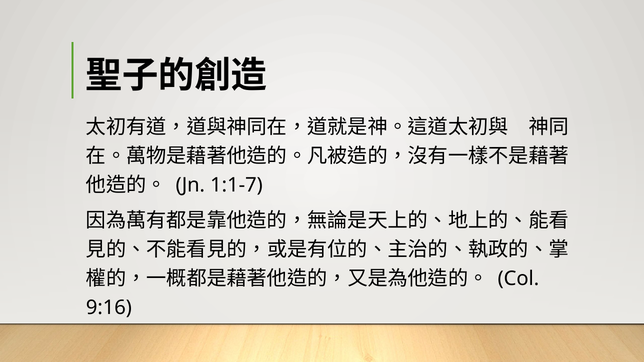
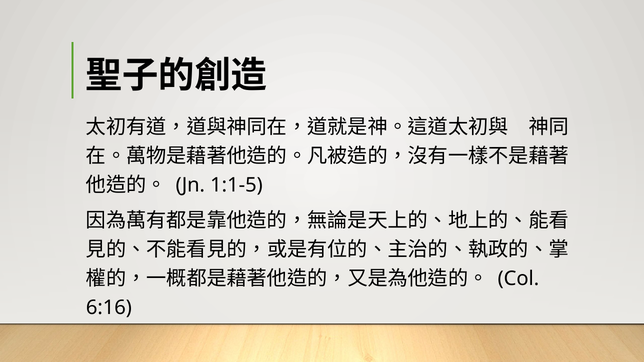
1:1-7: 1:1-7 -> 1:1-5
9:16: 9:16 -> 6:16
